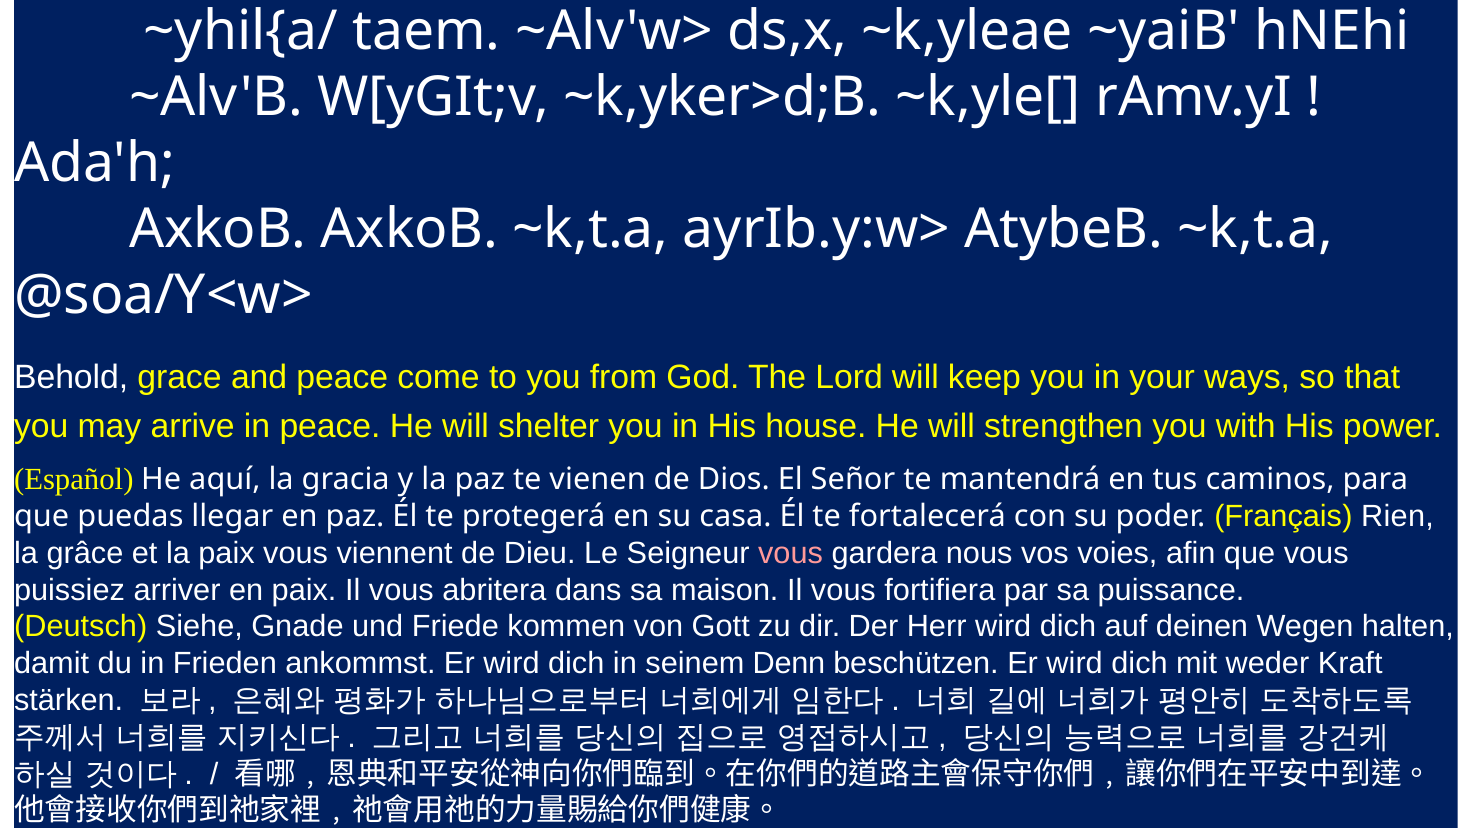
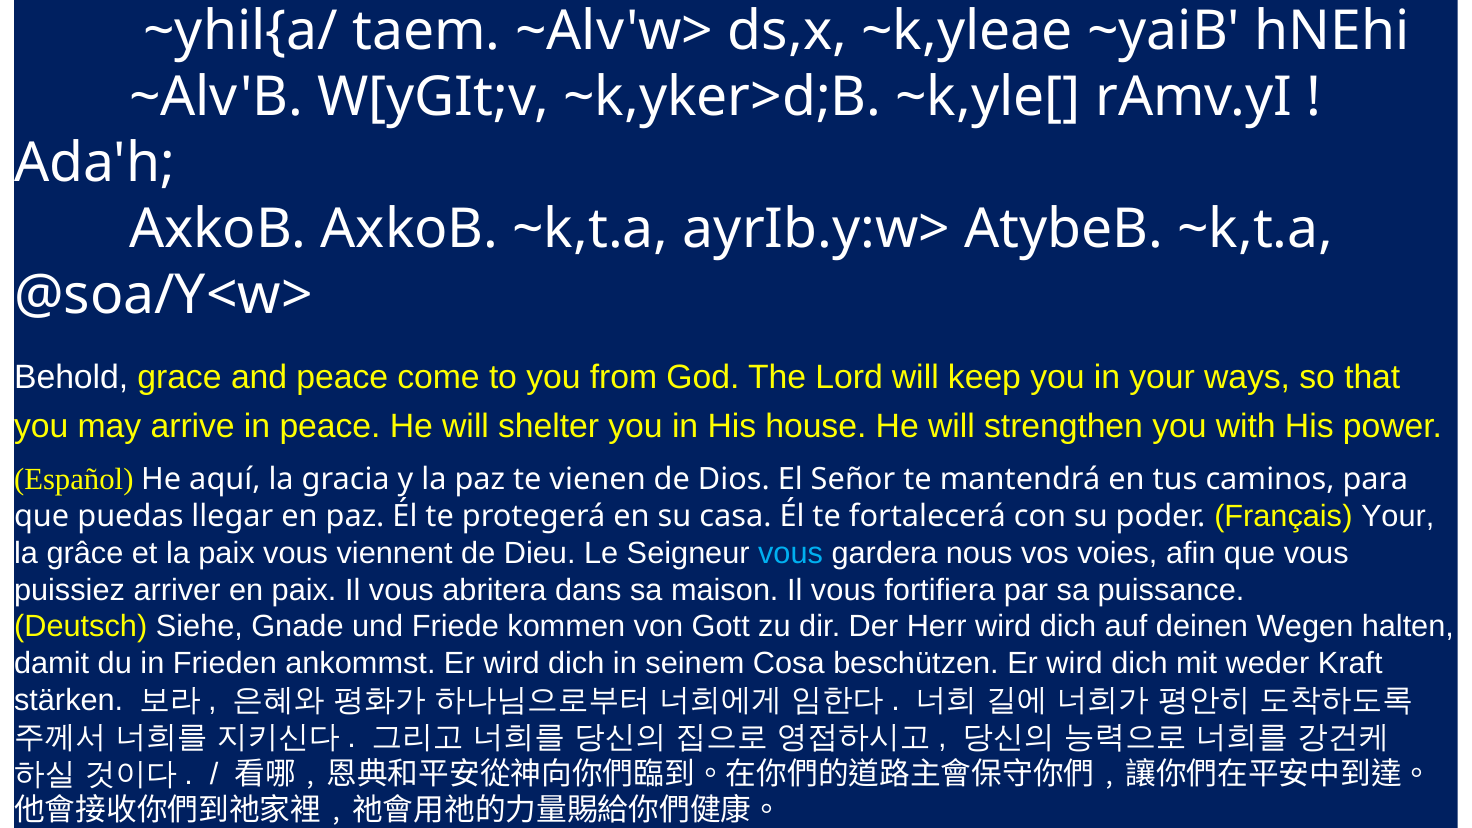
Français Rien: Rien -> Your
vous at (791, 553) colour: pink -> light blue
Denn: Denn -> Cosa
